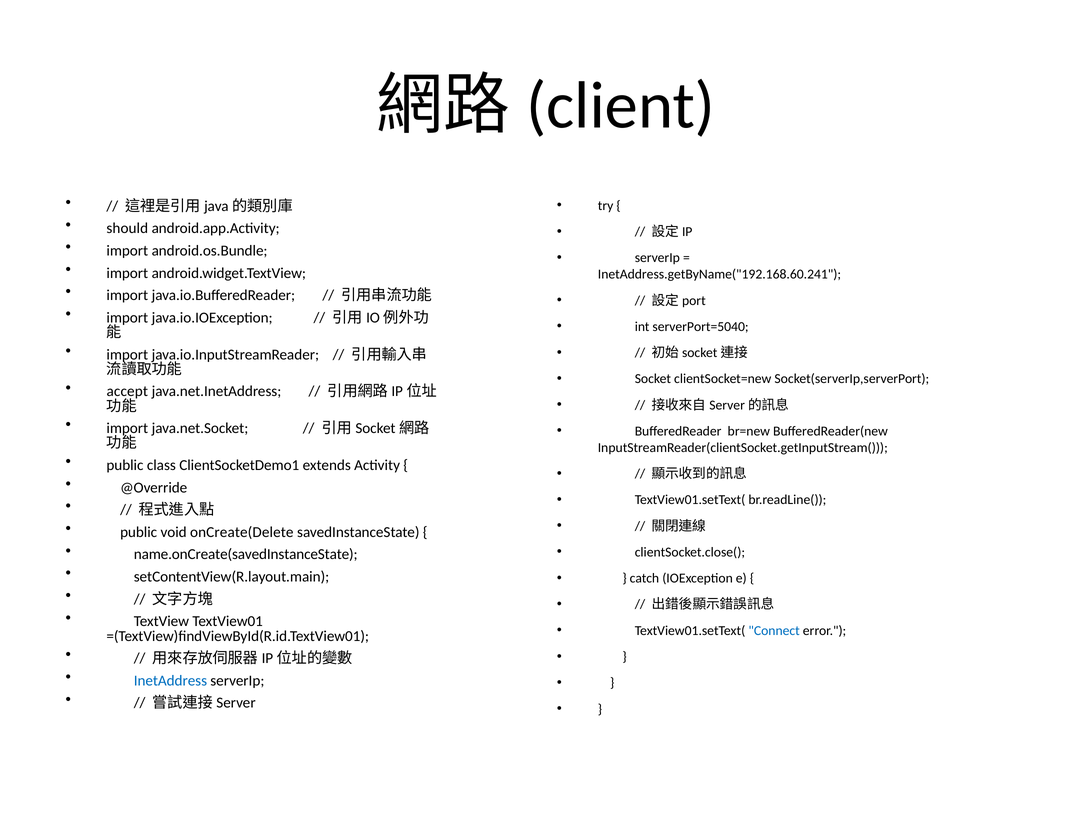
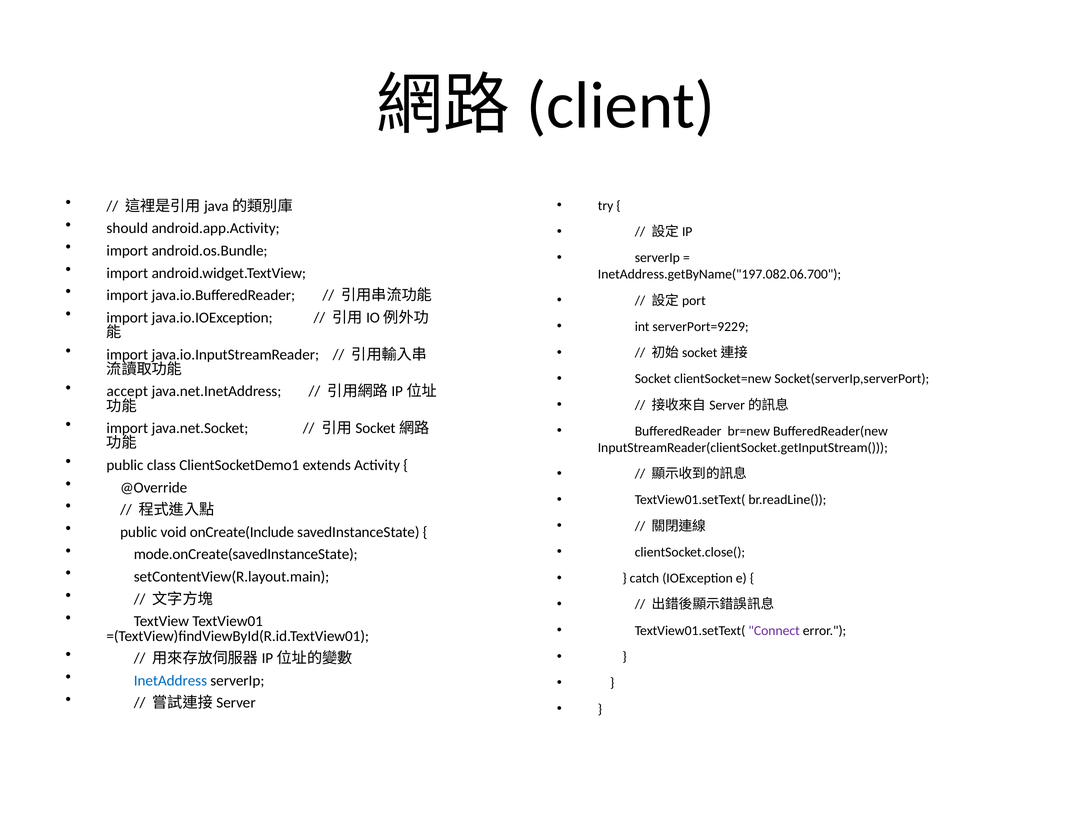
InetAddress.getByName("192.168.60.241: InetAddress.getByName("192.168.60.241 -> InetAddress.getByName("197.082.06.700
serverPort=5040: serverPort=5040 -> serverPort=9229
onCreate(Delete: onCreate(Delete -> onCreate(Include
name.onCreate(savedInstanceState: name.onCreate(savedInstanceState -> mode.onCreate(savedInstanceState
Connect colour: blue -> purple
